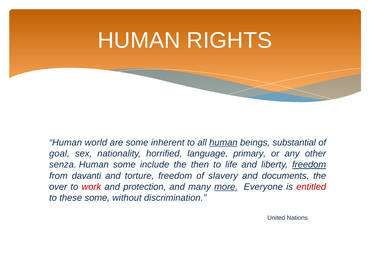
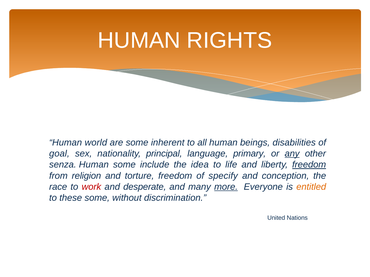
human at (223, 143) underline: present -> none
substantial: substantial -> disabilities
horrified: horrified -> principal
any underline: none -> present
then: then -> idea
davanti: davanti -> religion
slavery: slavery -> specify
documents: documents -> conception
over: over -> race
protection: protection -> desperate
entitled colour: red -> orange
